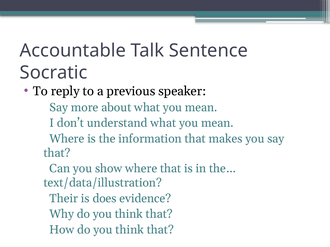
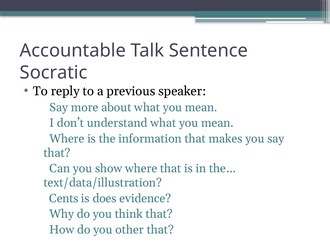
Their: Their -> Cents
How do you think: think -> other
